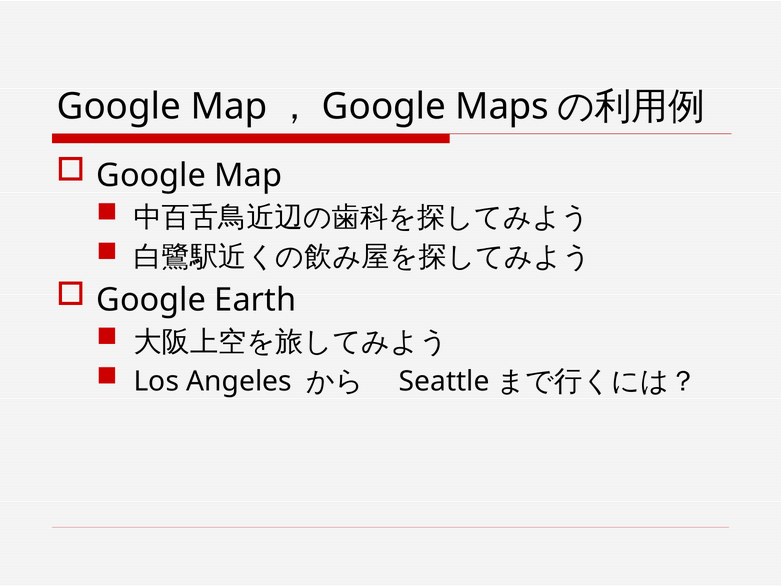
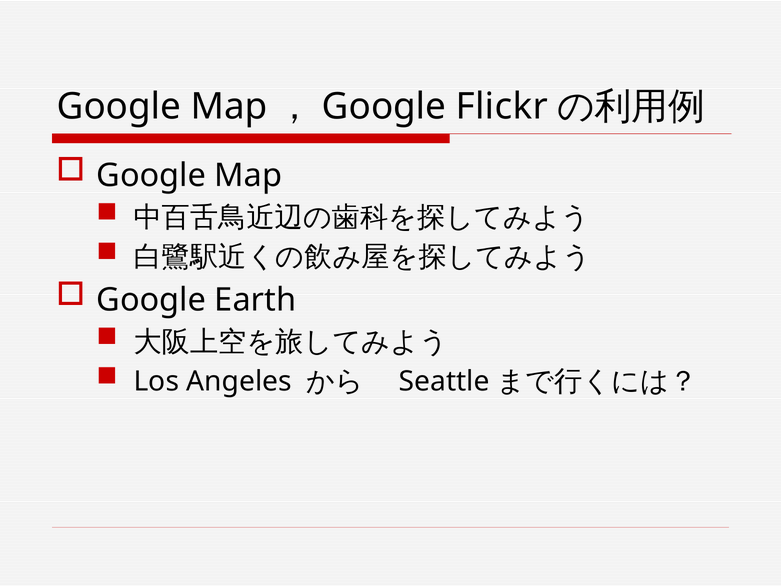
Maps: Maps -> Flickr
